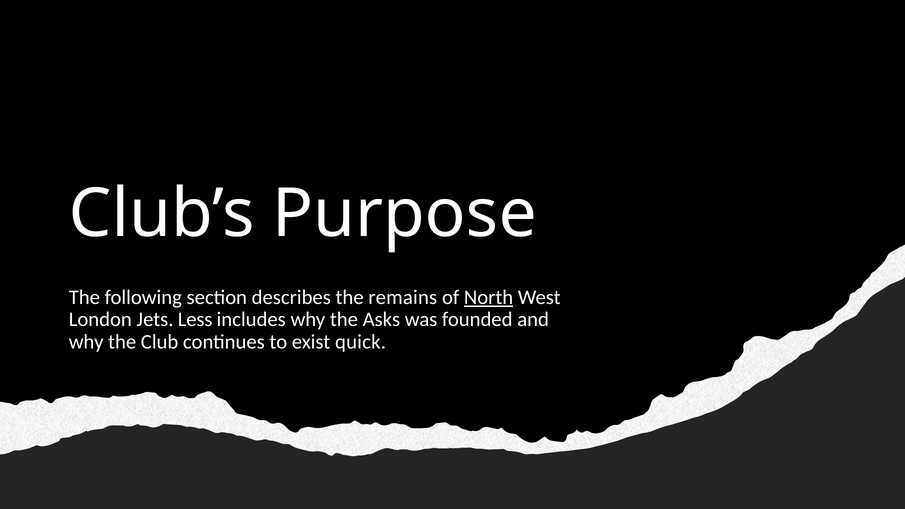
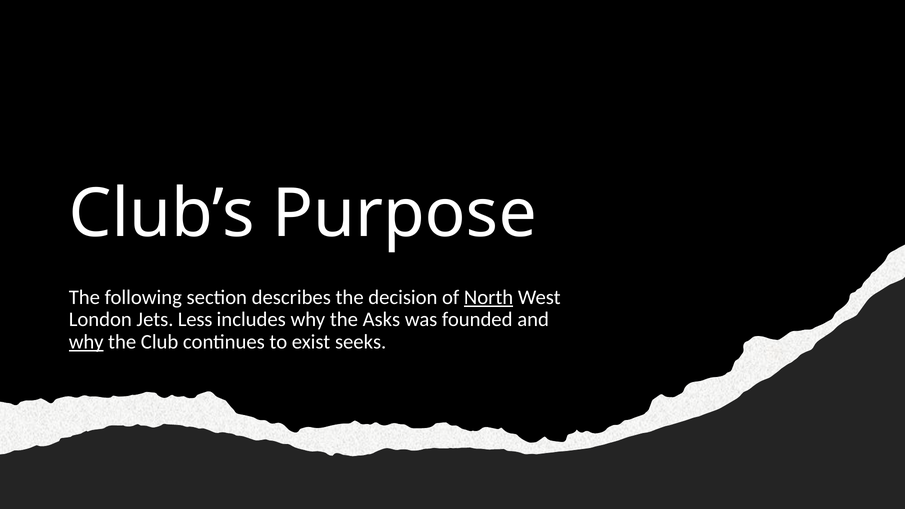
remains: remains -> decision
why at (86, 342) underline: none -> present
quick: quick -> seeks
